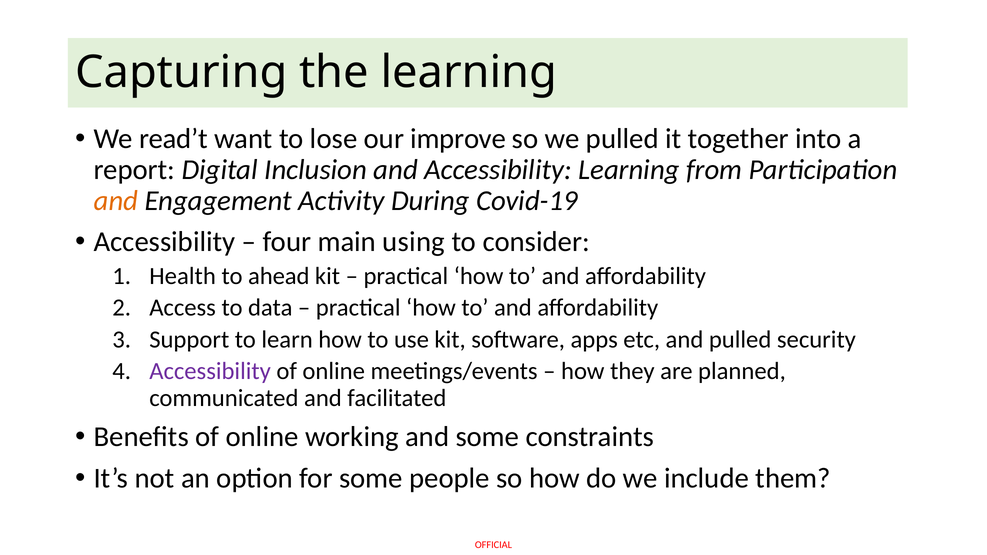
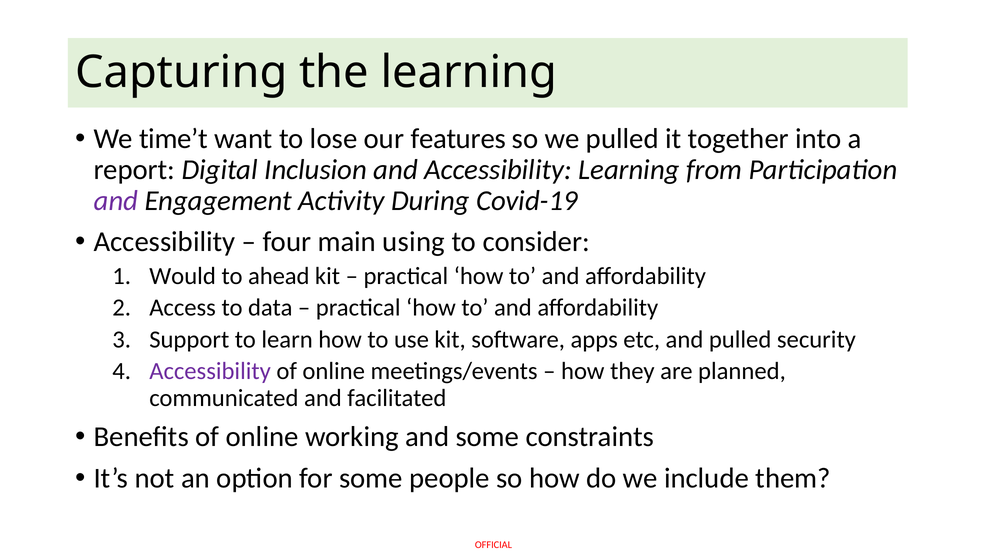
read’t: read’t -> time’t
improve: improve -> features
and at (116, 201) colour: orange -> purple
Health: Health -> Would
